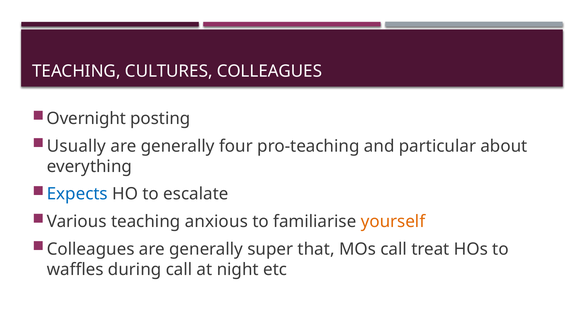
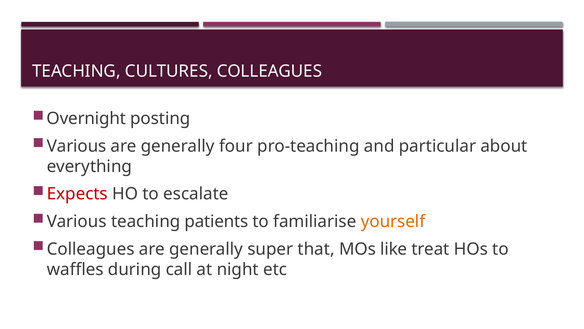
Usually at (76, 146): Usually -> Various
Expects colour: blue -> red
anxious: anxious -> patients
MOs call: call -> like
